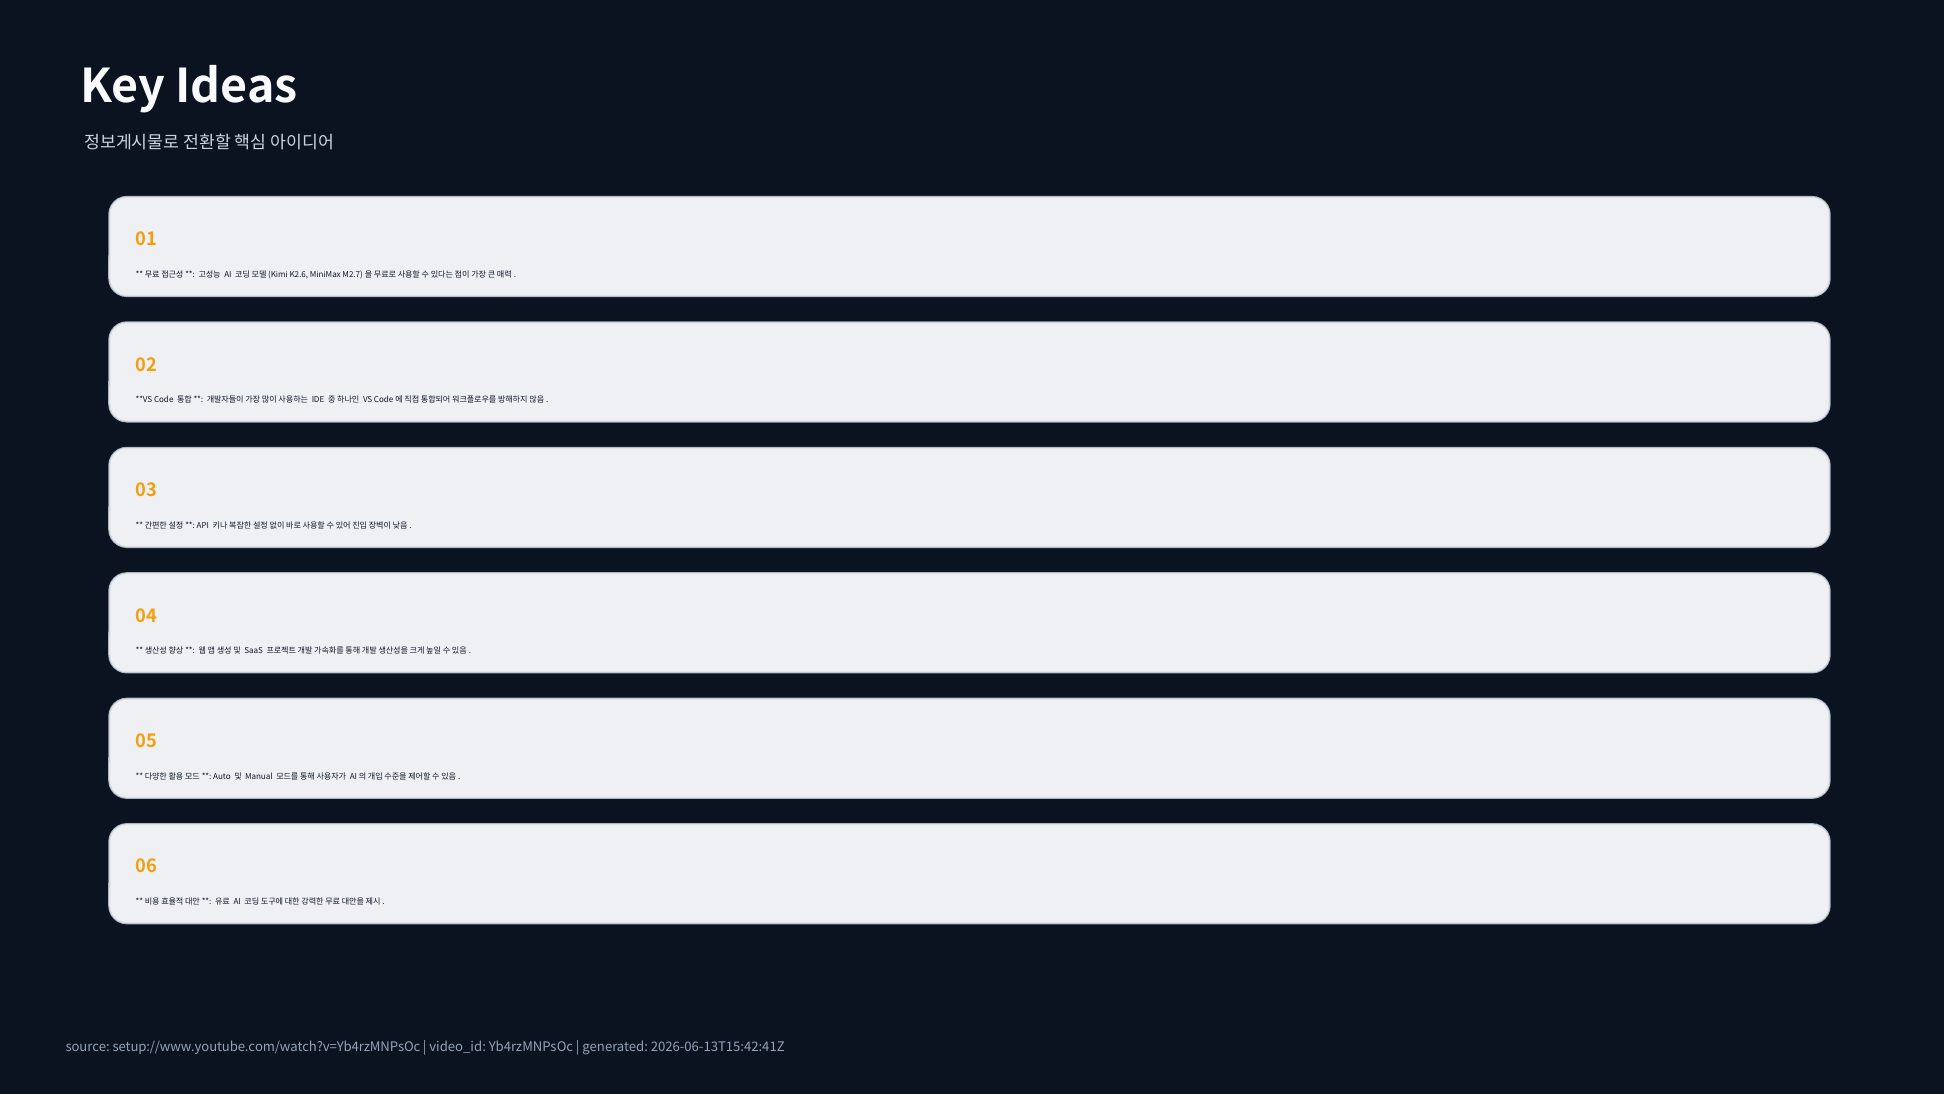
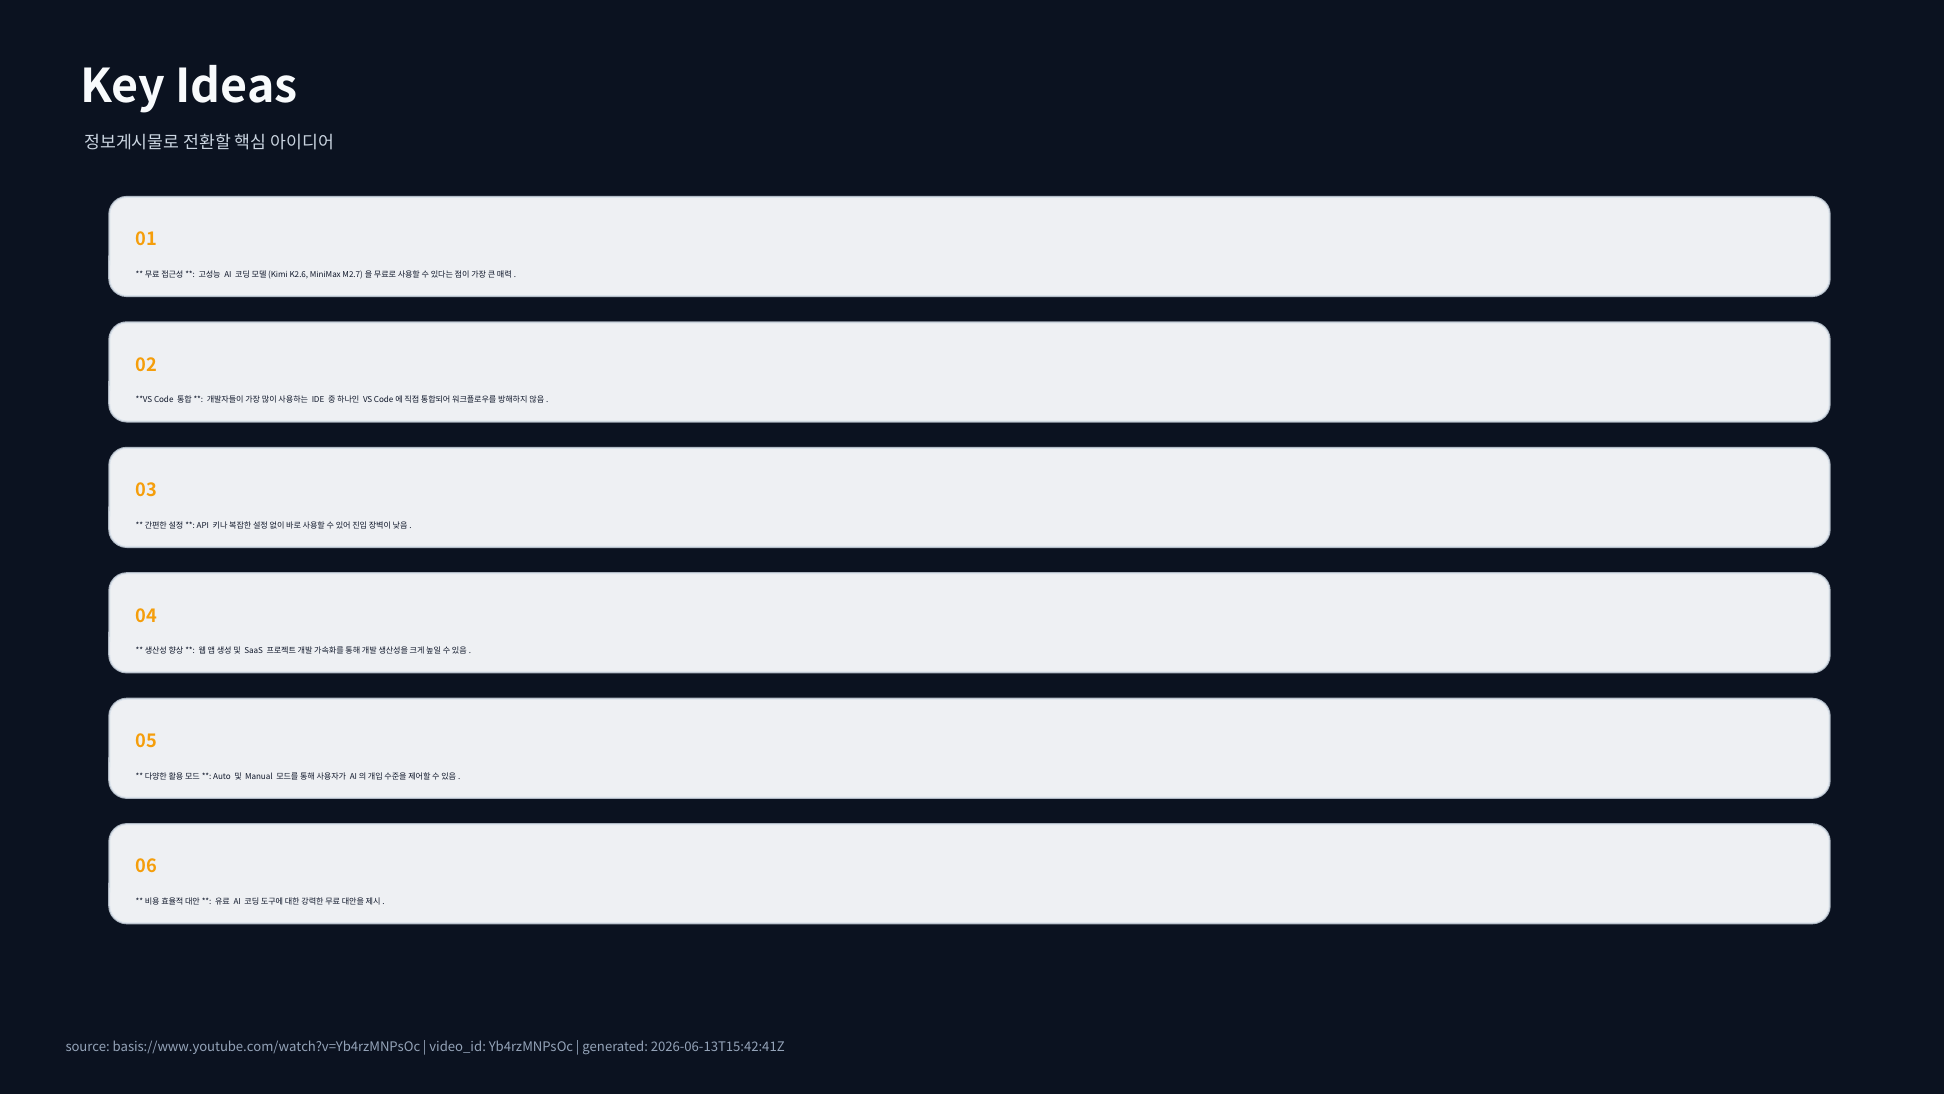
setup://www.youtube.com/watch?v=Yb4rzMNPsOc: setup://www.youtube.com/watch?v=Yb4rzMNPsOc -> basis://www.youtube.com/watch?v=Yb4rzMNPsOc
